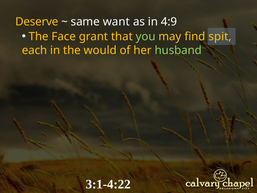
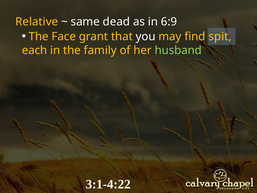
Deserve: Deserve -> Relative
want: want -> dead
4:9: 4:9 -> 6:9
you colour: light green -> white
would: would -> family
